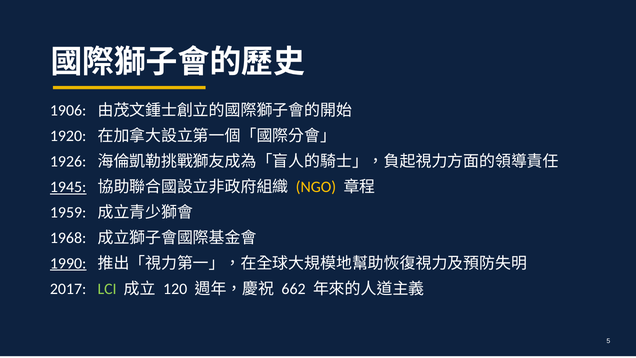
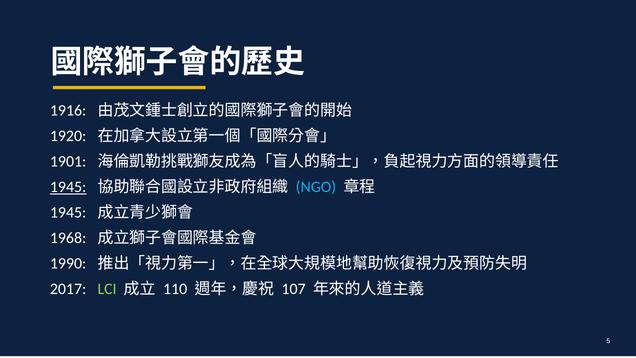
1906: 1906 -> 1916
1926: 1926 -> 1901
NGO colour: yellow -> light blue
1959 at (68, 212): 1959 -> 1945
1990 underline: present -> none
120: 120 -> 110
662: 662 -> 107
